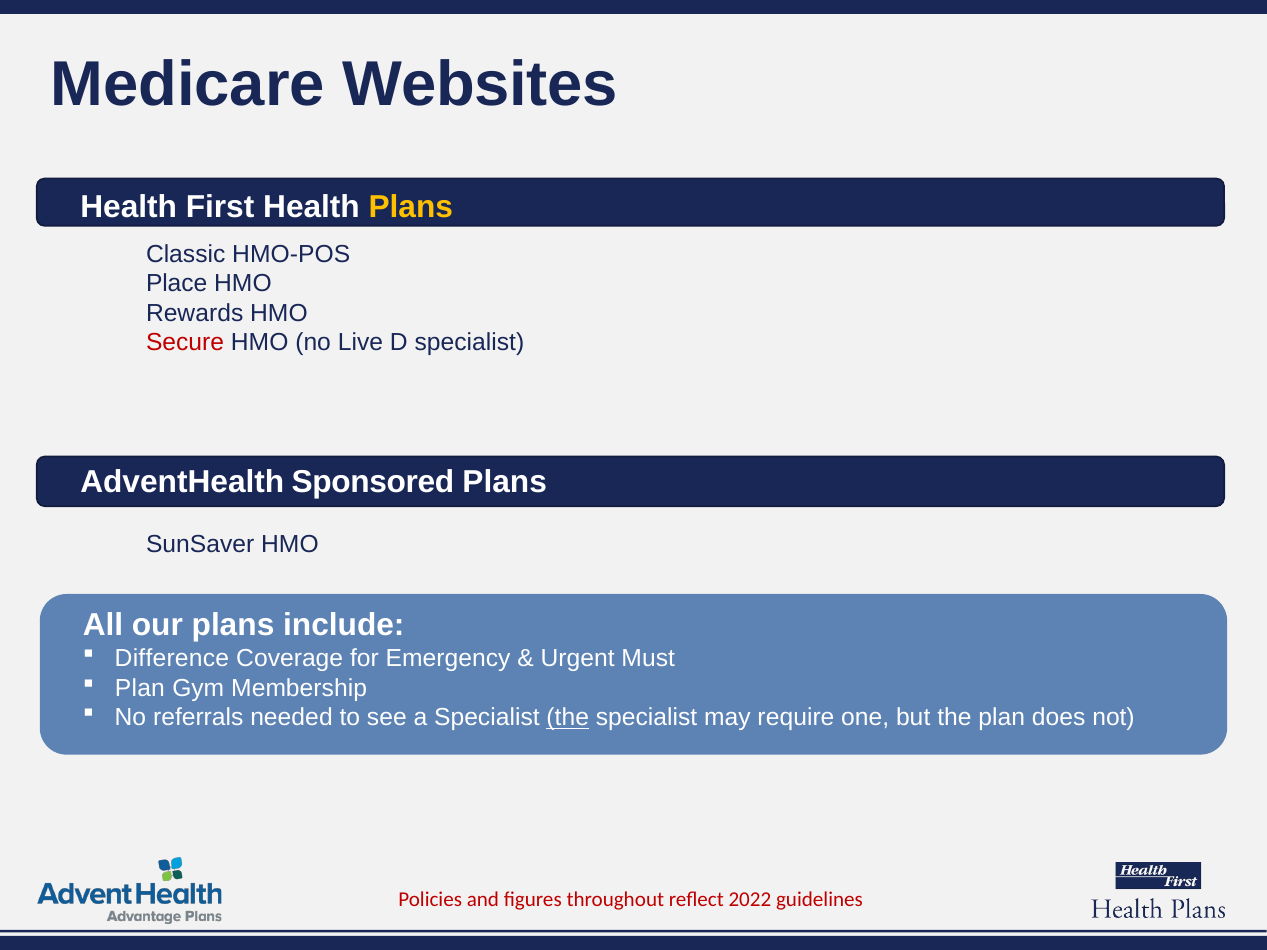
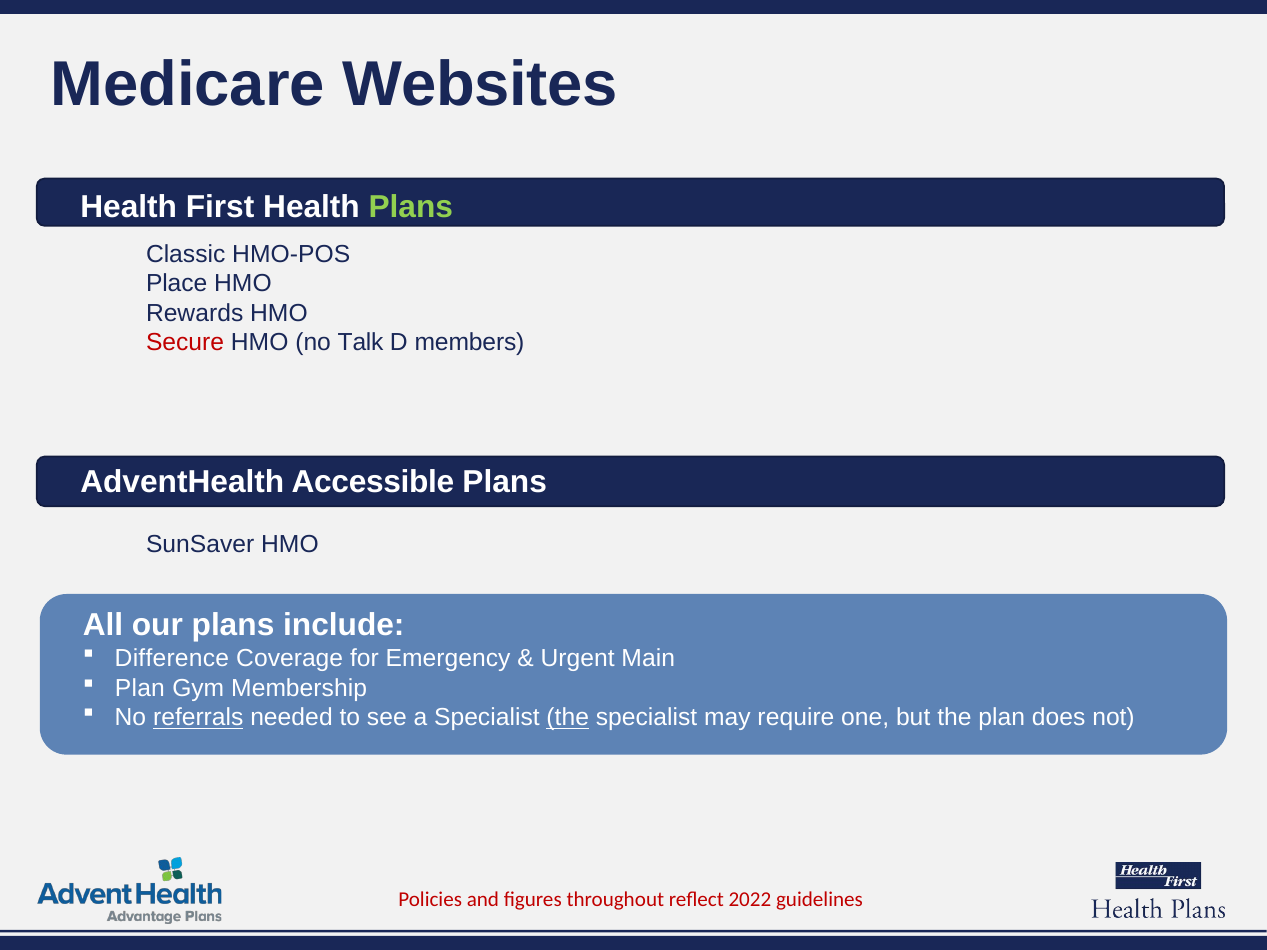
Plans at (411, 207) colour: yellow -> light green
Live: Live -> Talk
D specialist: specialist -> members
Sponsored: Sponsored -> Accessible
Must: Must -> Main
referrals underline: none -> present
